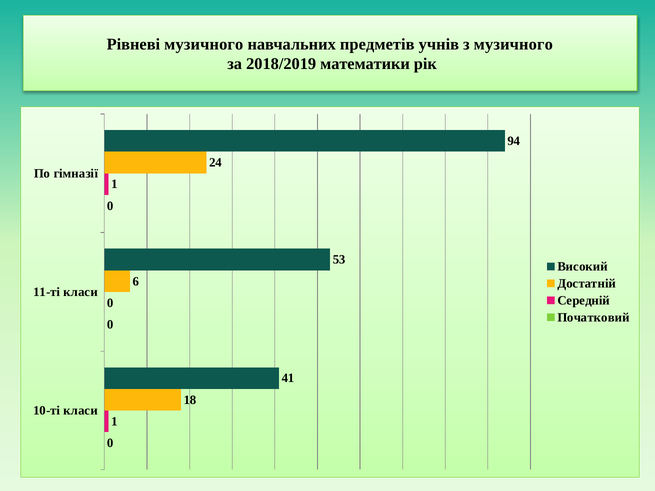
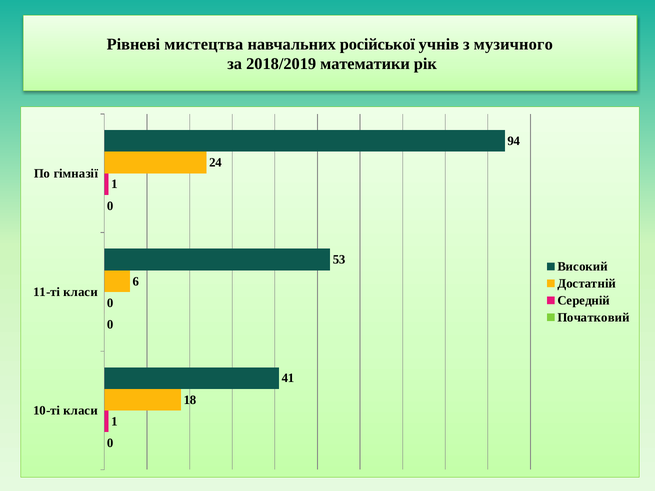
Рівневі музичного: музичного -> мистецтва
предметів: предметів -> російської
